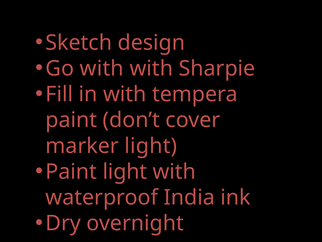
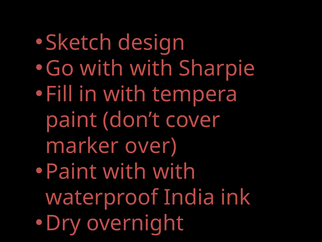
marker light: light -> over
Paint light: light -> with
